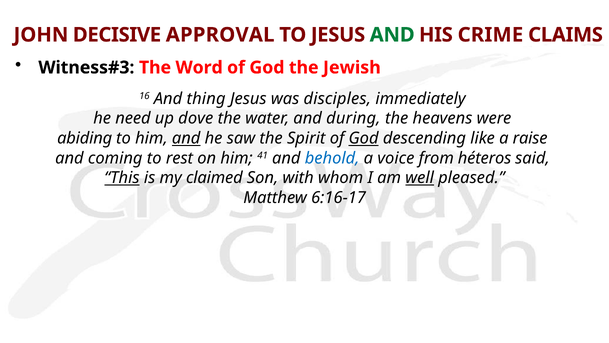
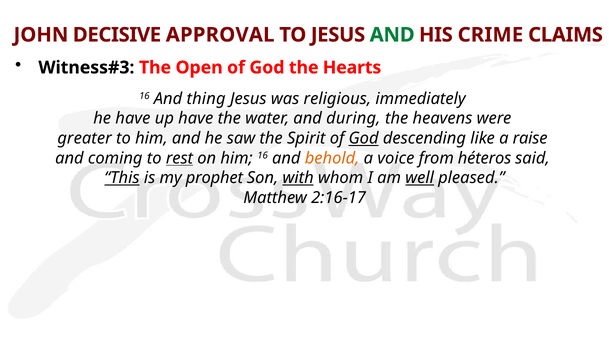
Word: Word -> Open
Jewish: Jewish -> Hearts
disciples: disciples -> religious
he need: need -> have
up dove: dove -> have
abiding: abiding -> greater
and at (186, 138) underline: present -> none
rest underline: none -> present
him 41: 41 -> 16
behold colour: blue -> orange
claimed: claimed -> prophet
with underline: none -> present
6:16-17: 6:16-17 -> 2:16-17
